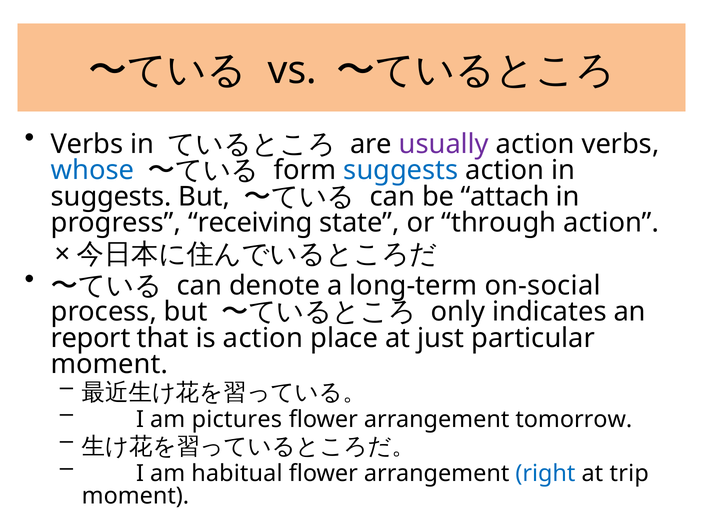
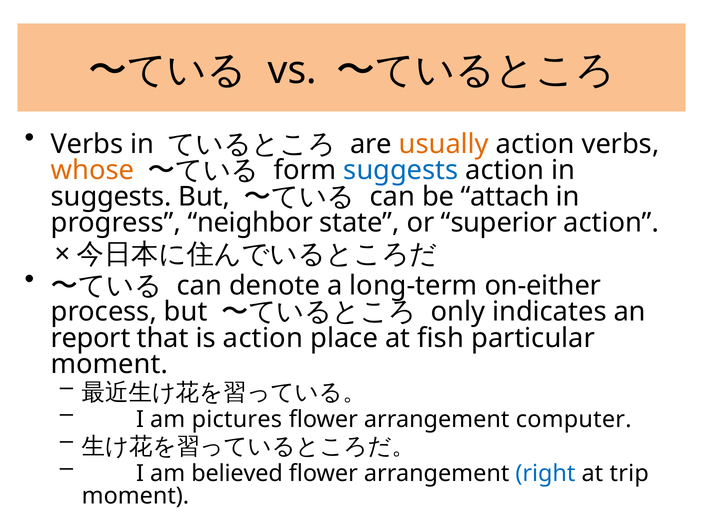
usually colour: purple -> orange
whose colour: blue -> orange
receiving: receiving -> neighbor
through: through -> superior
on-social: on-social -> on-either
just: just -> fish
tomorrow: tomorrow -> computer
habitual: habitual -> believed
